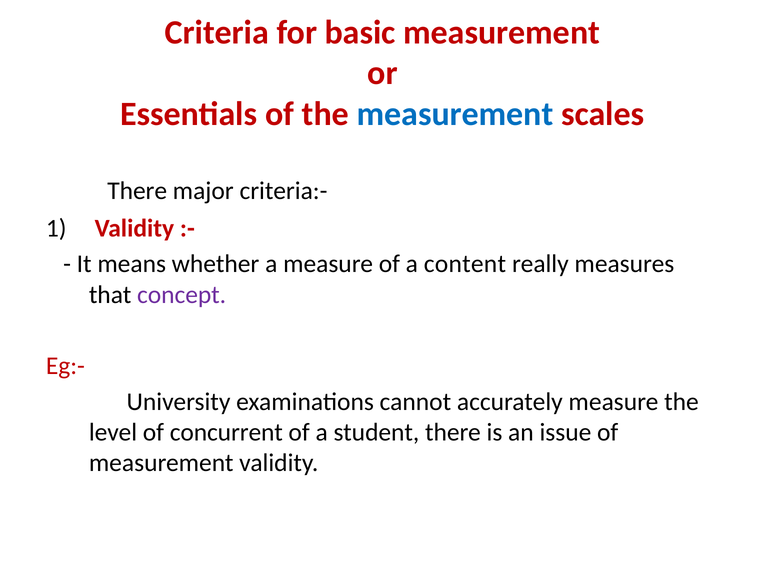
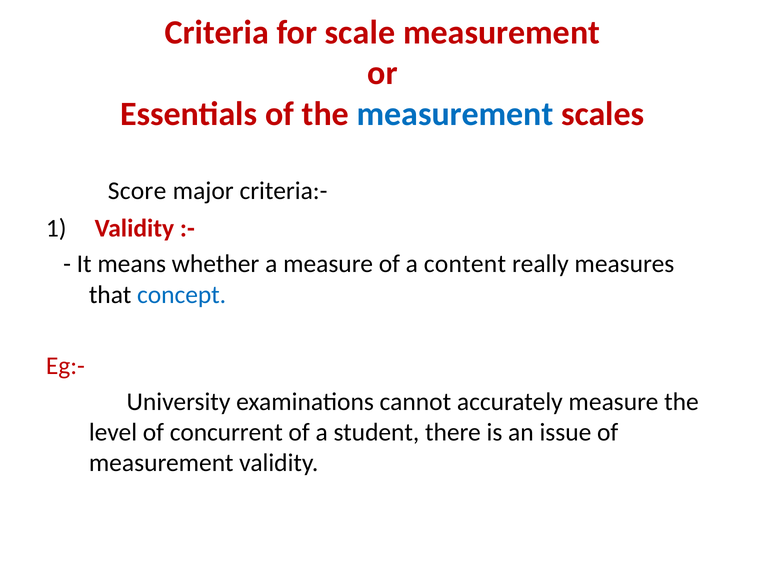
basic: basic -> scale
There at (137, 191): There -> Score
concept colour: purple -> blue
